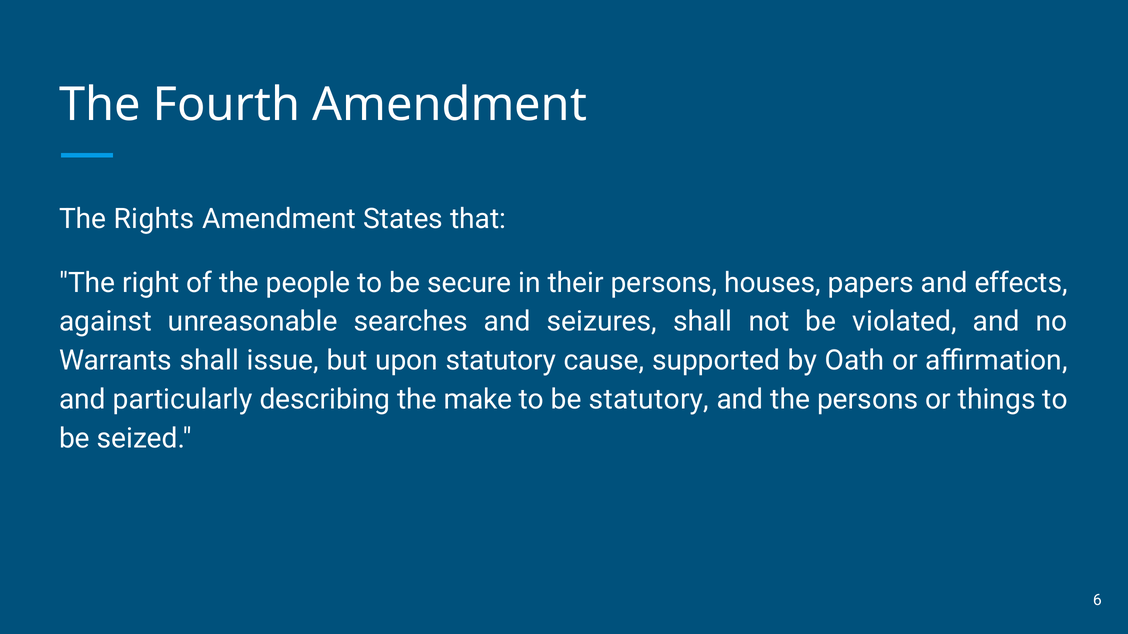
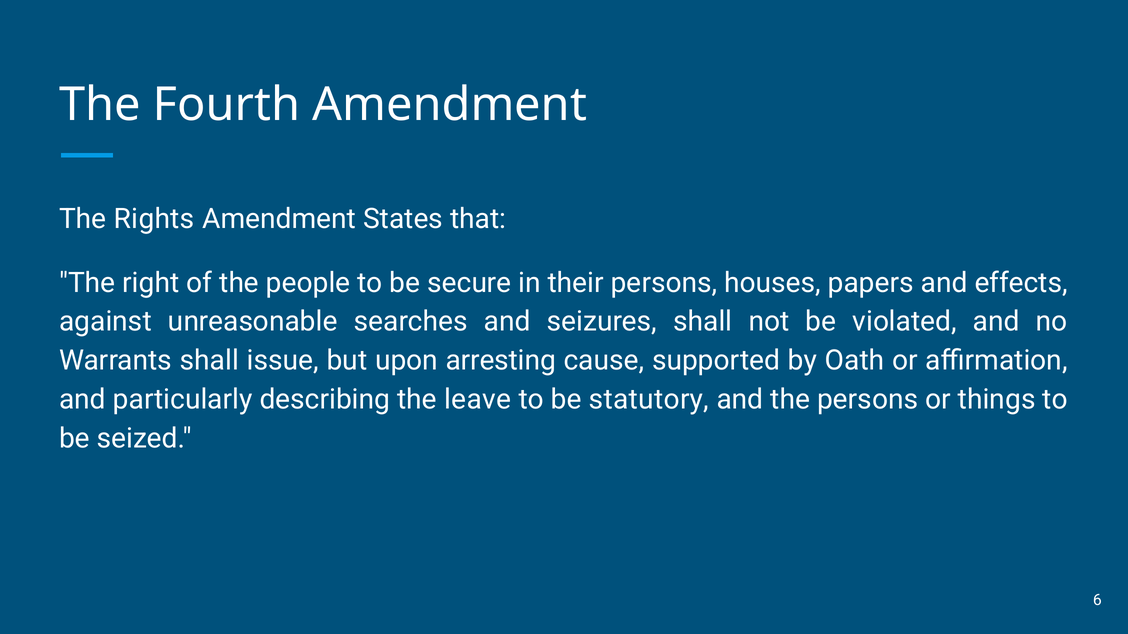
upon statutory: statutory -> arresting
make: make -> leave
